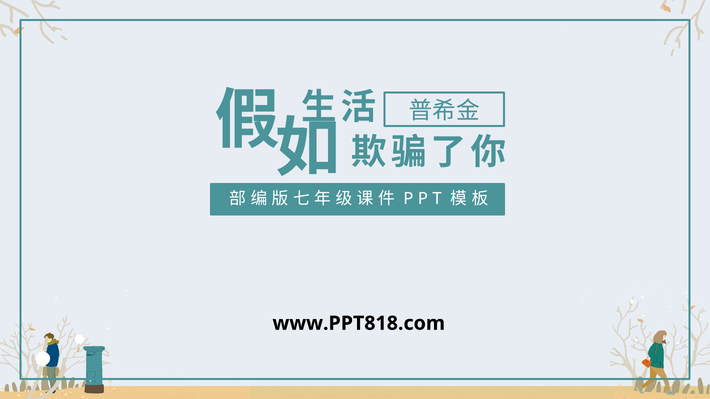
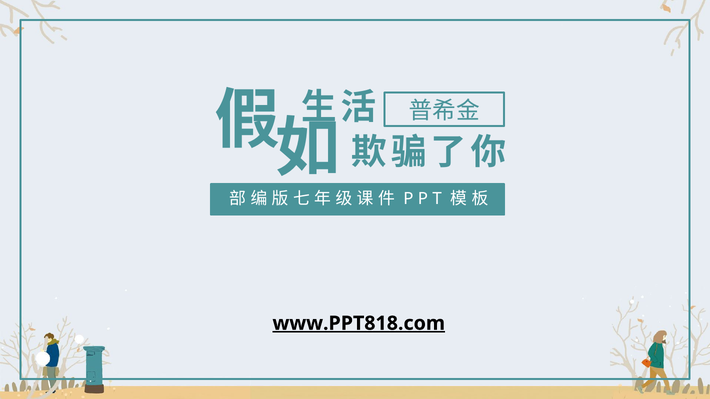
www.PPT818.com underline: none -> present
